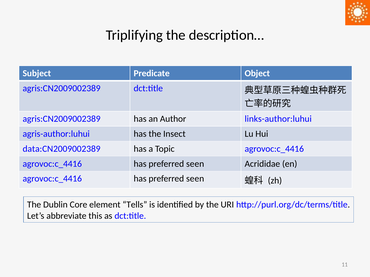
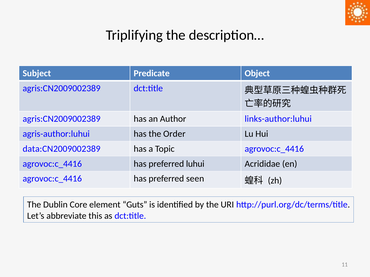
Insect: Insect -> Order
seen at (195, 164): seen -> luhui
Tells: Tells -> Guts
